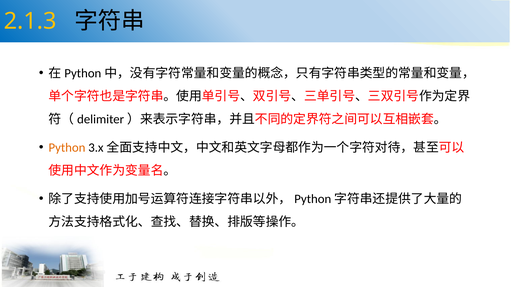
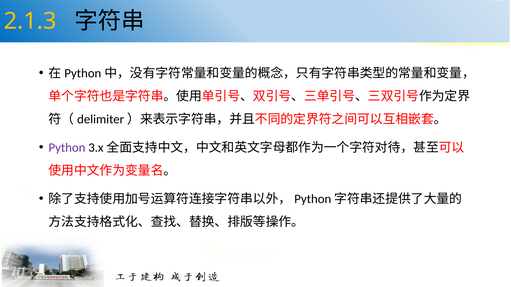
Python colour: orange -> purple
